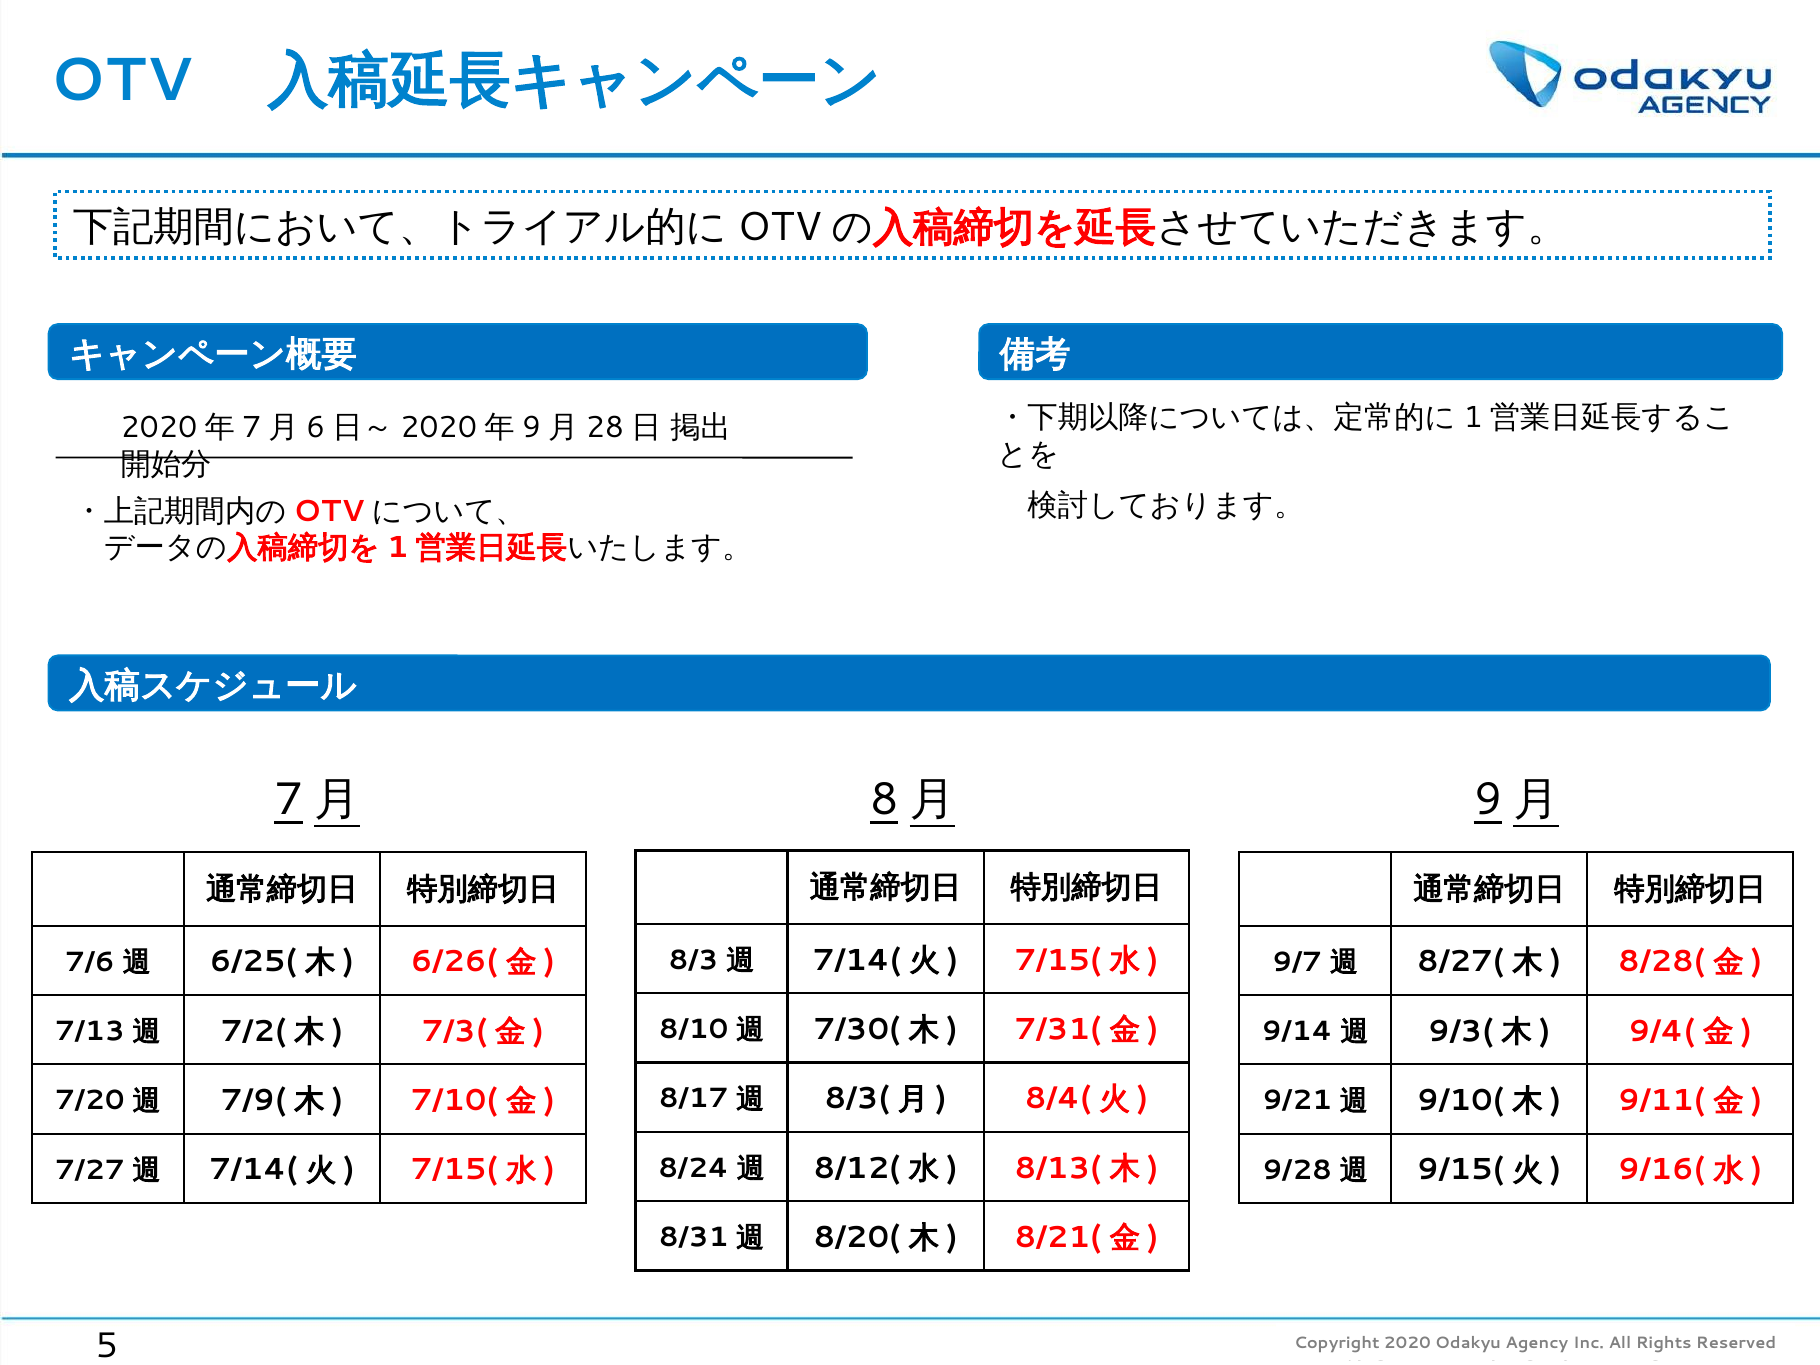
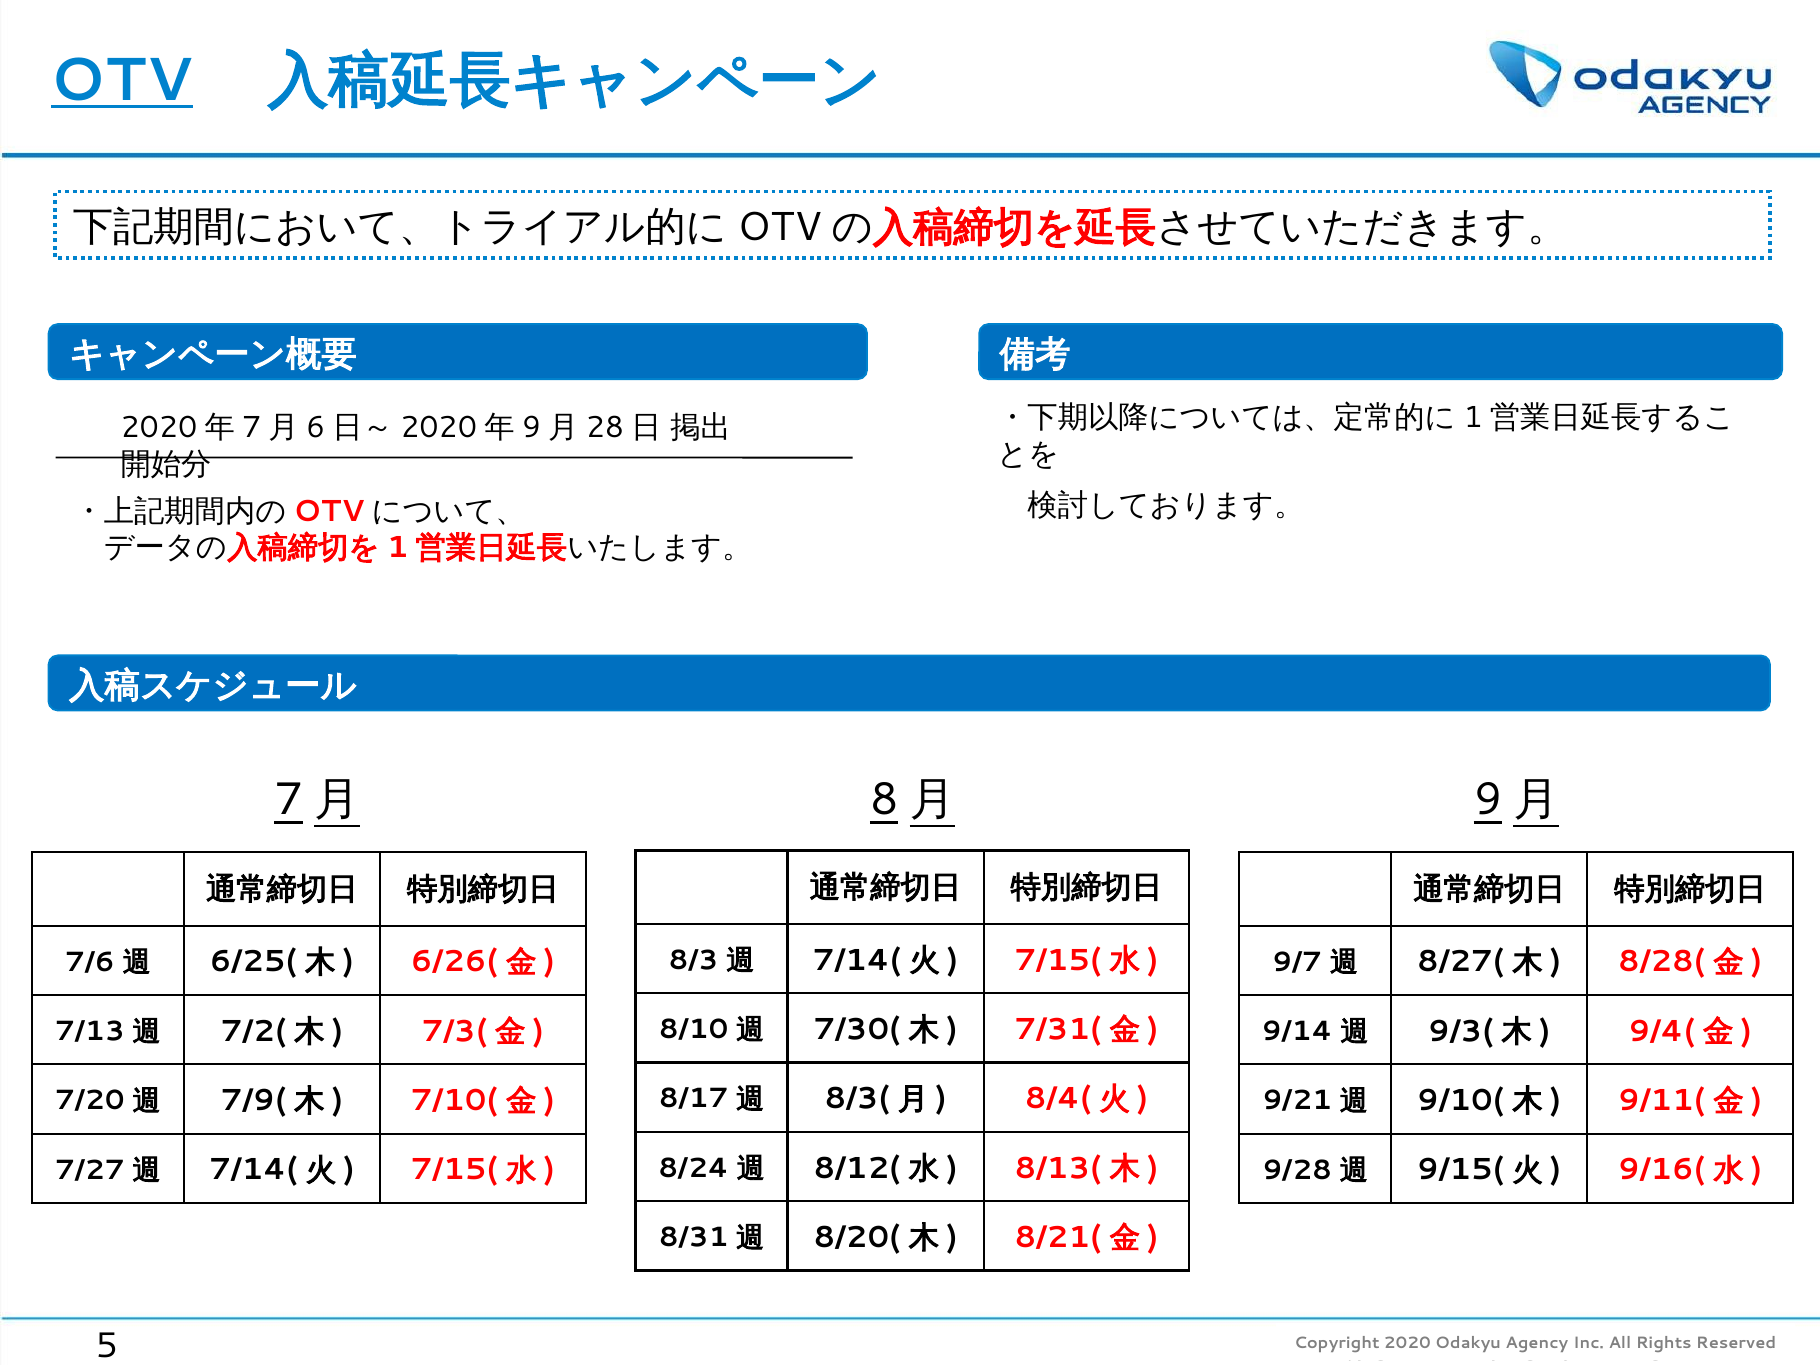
OTV underline: none -> present
